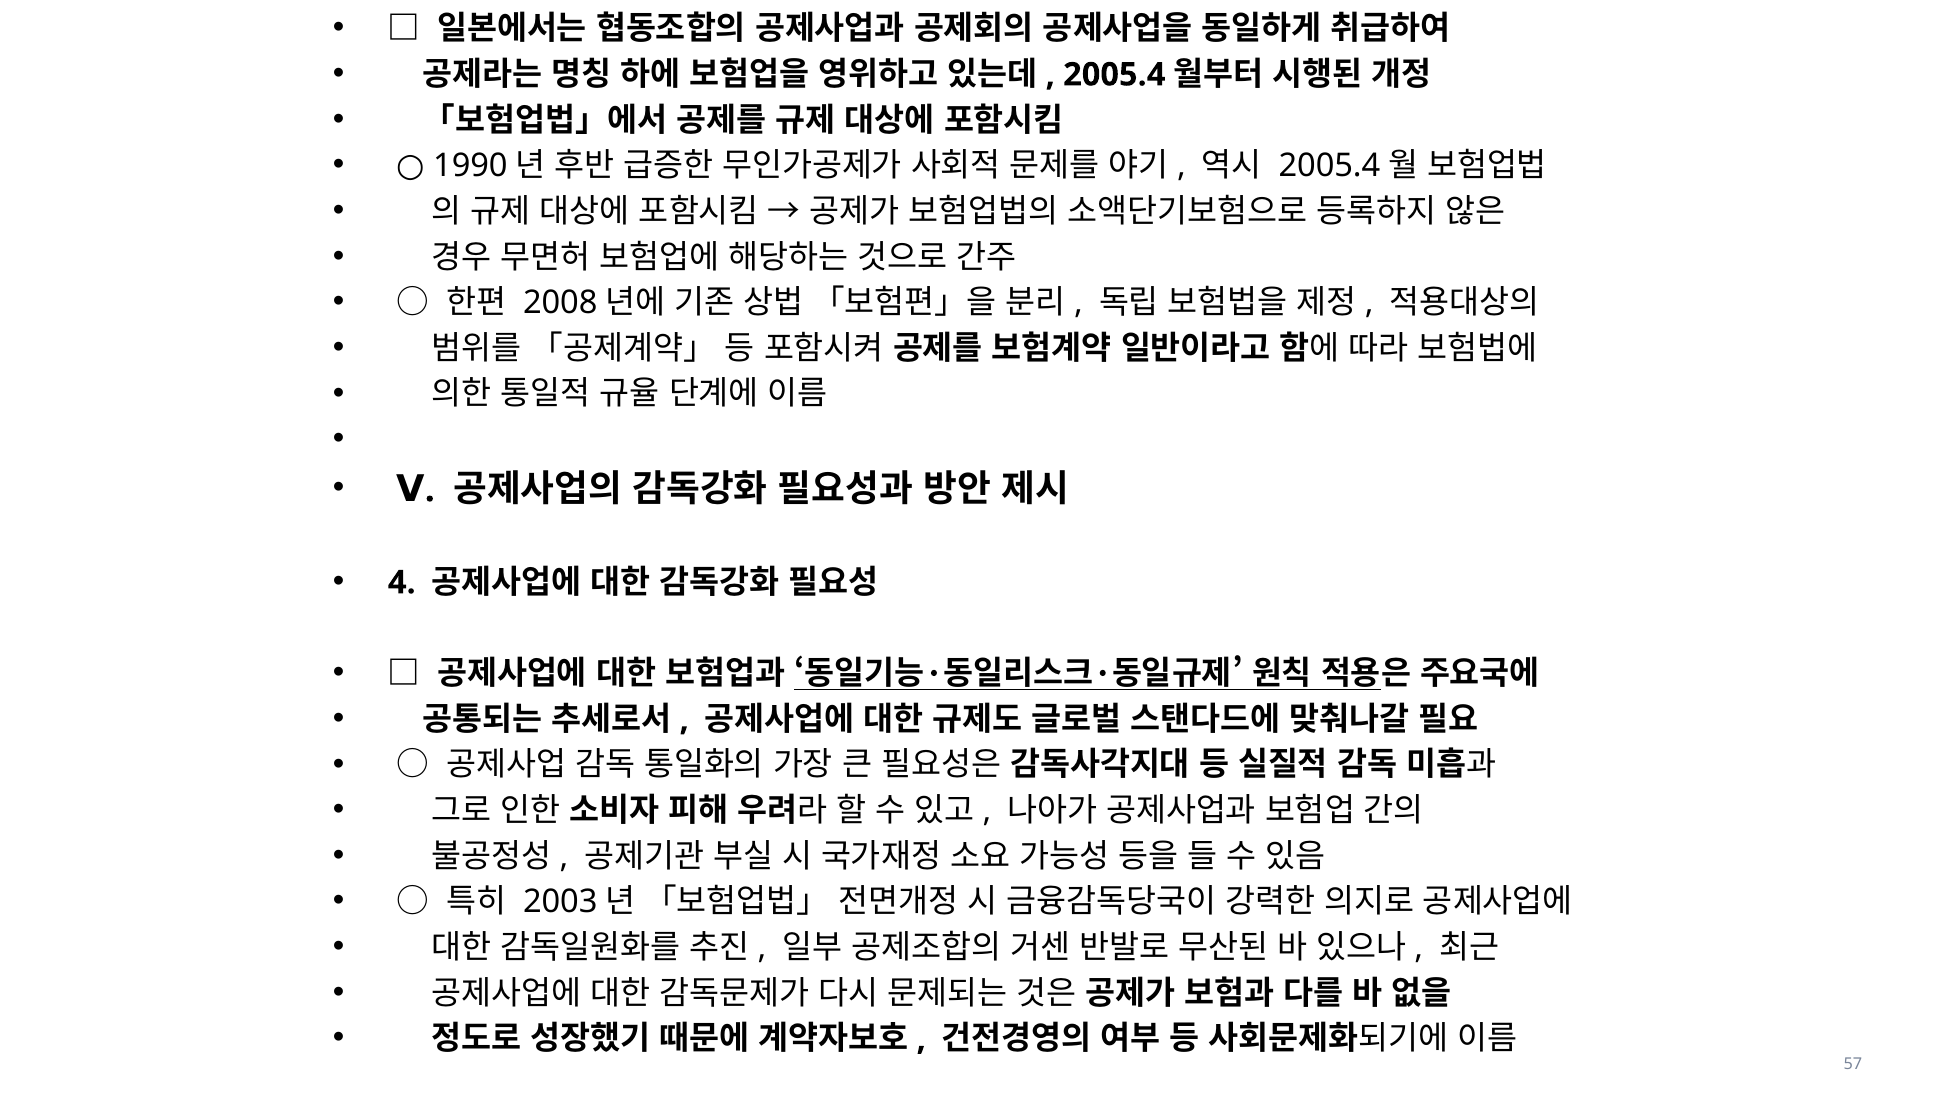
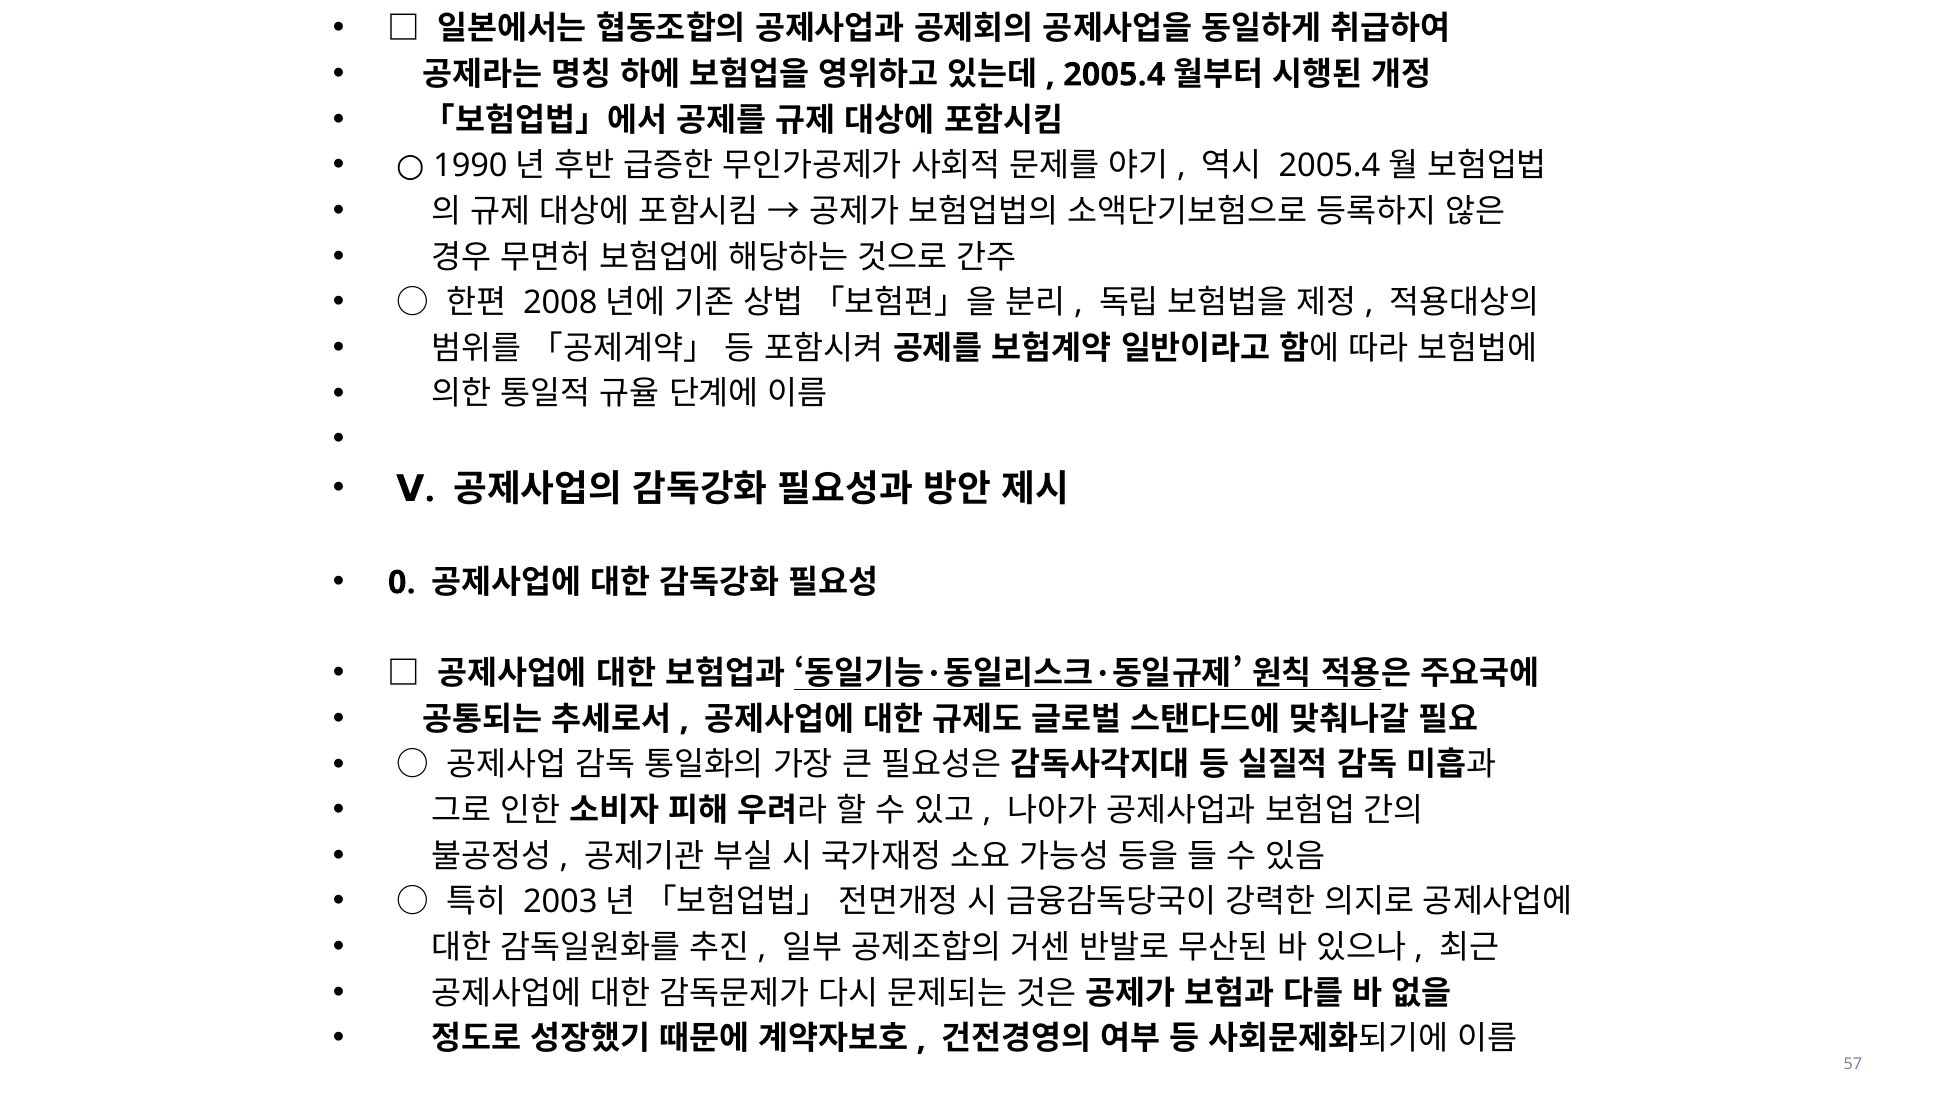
4: 4 -> 0
